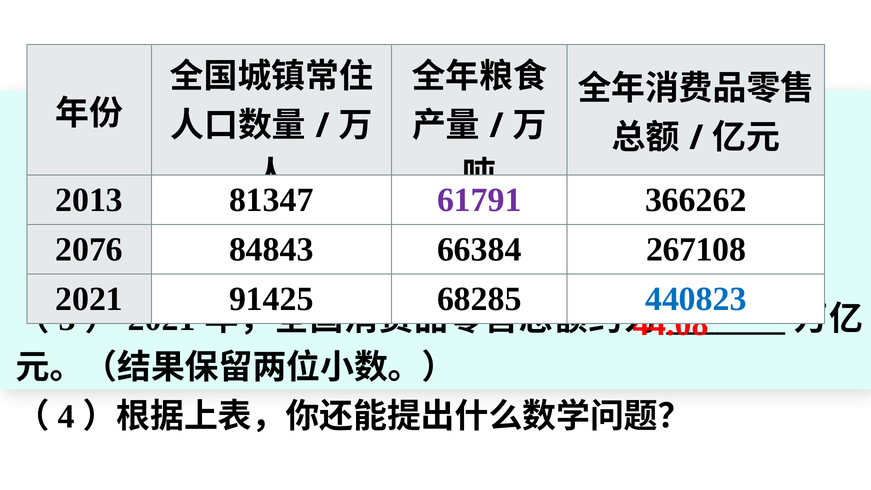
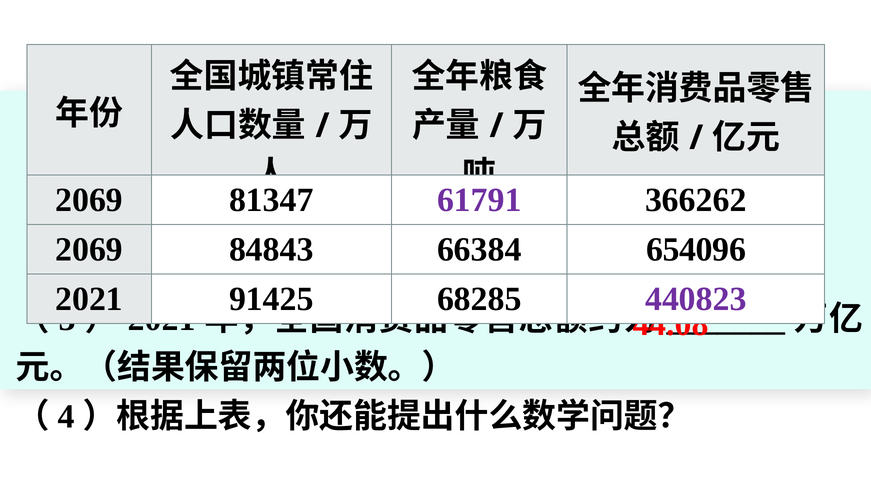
2013 at (89, 200): 2013 -> 2069
2076 at (89, 250): 2076 -> 2069
267108: 267108 -> 654096
440823 colour: blue -> purple
